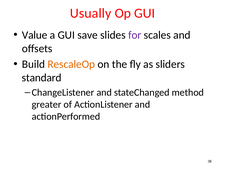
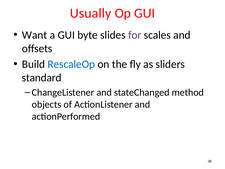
Value: Value -> Want
save: save -> byte
RescaleOp colour: orange -> blue
greater: greater -> objects
